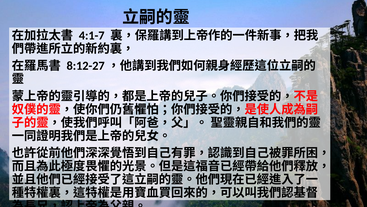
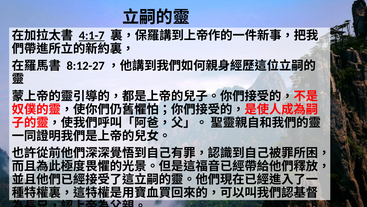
4:1-7 underline: none -> present
